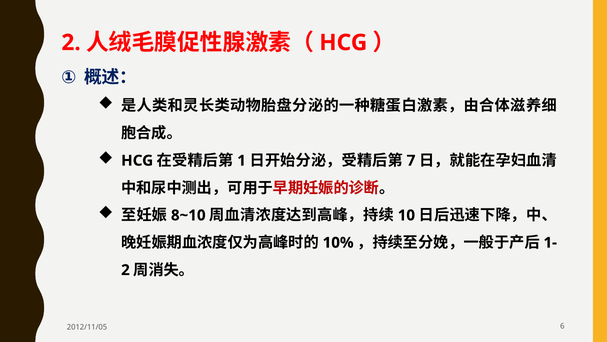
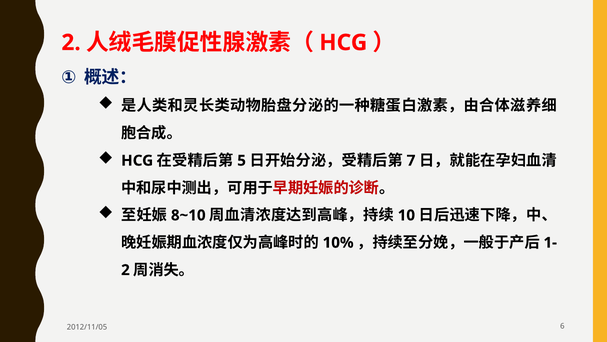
1: 1 -> 5
